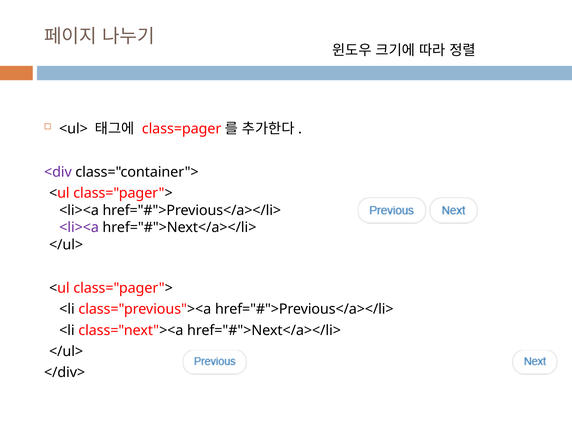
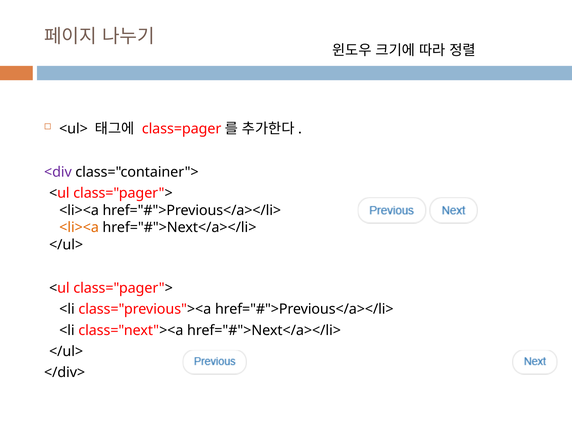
<li><a at (79, 228) colour: purple -> orange
